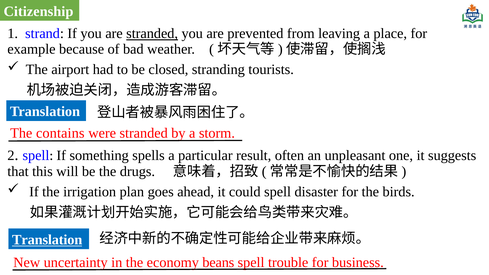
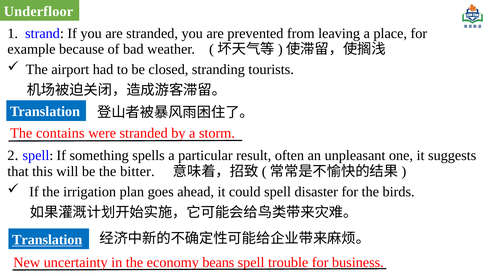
Citizenship: Citizenship -> Underfloor
stranded at (152, 34) underline: present -> none
drugs: drugs -> bitter
